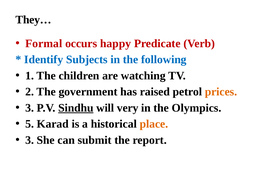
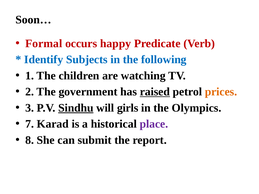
They…: They… -> Soon…
raised underline: none -> present
very: very -> girls
5: 5 -> 7
place colour: orange -> purple
3 at (30, 140): 3 -> 8
